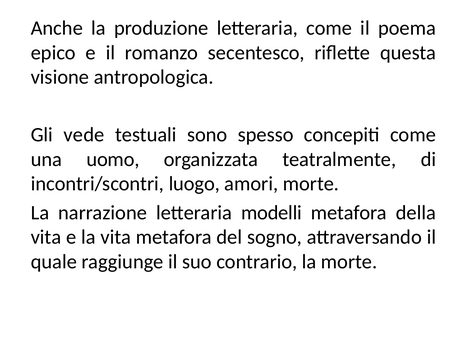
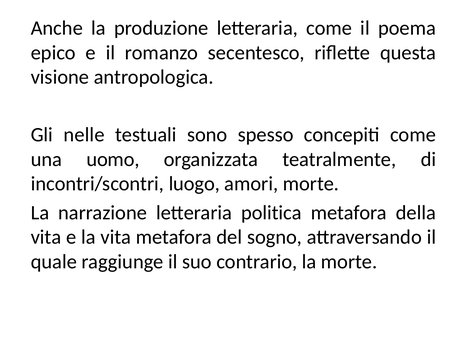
vede: vede -> nelle
modelli: modelli -> politica
